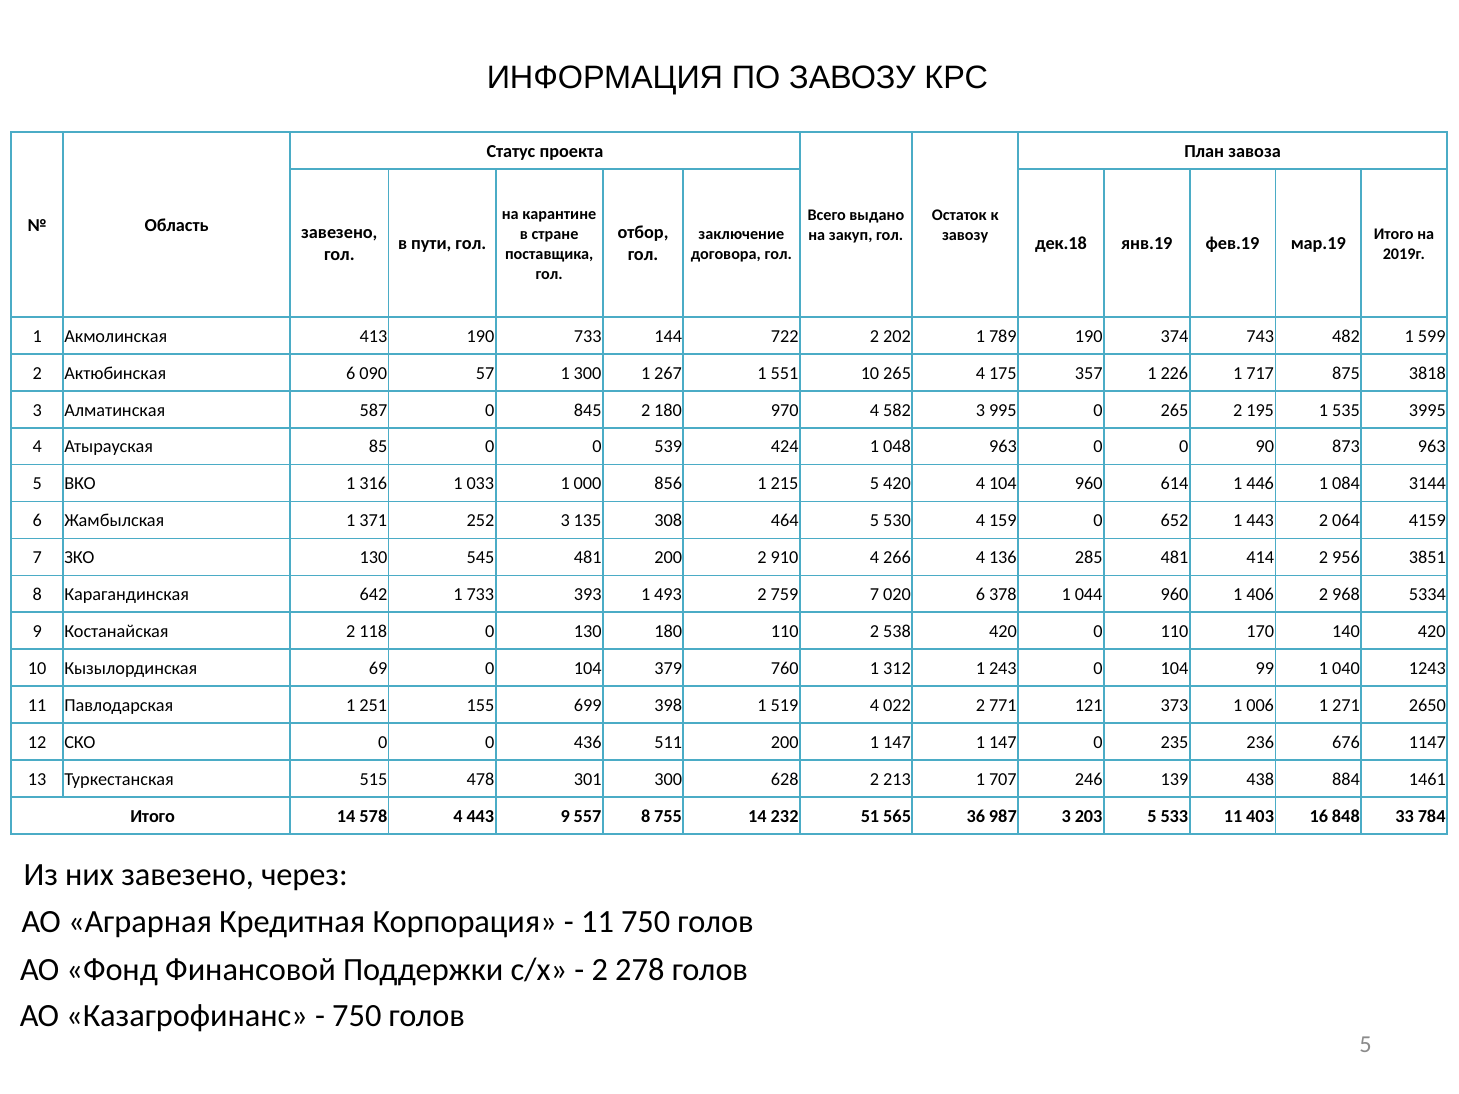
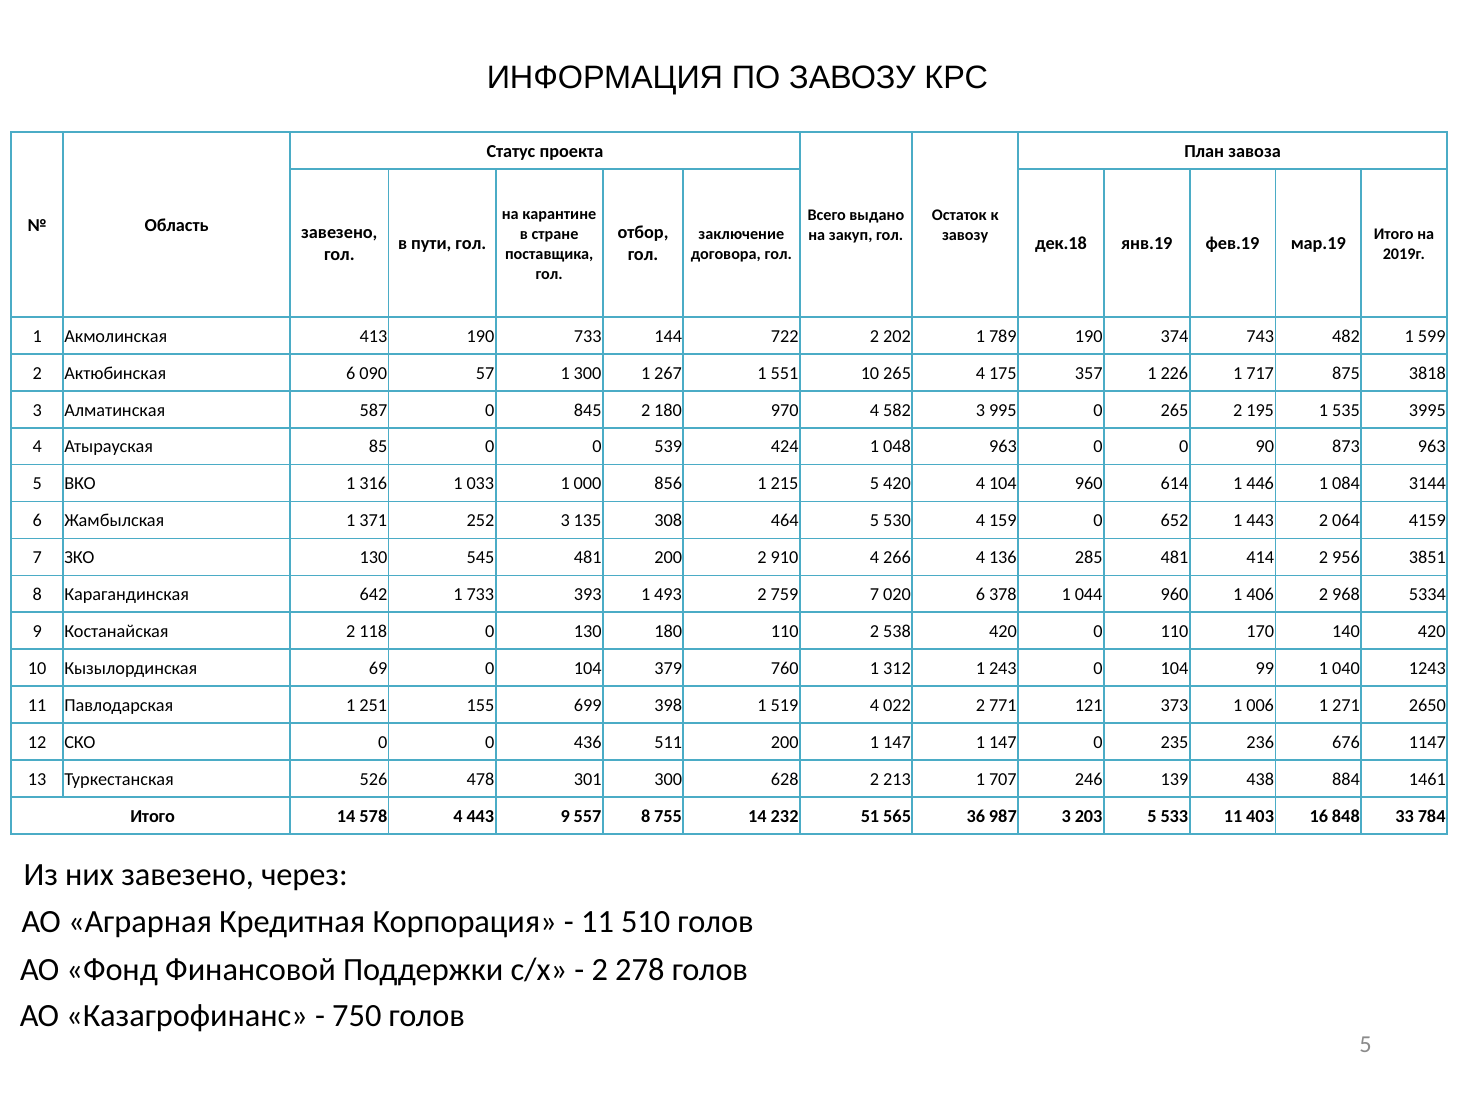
515: 515 -> 526
11 750: 750 -> 510
